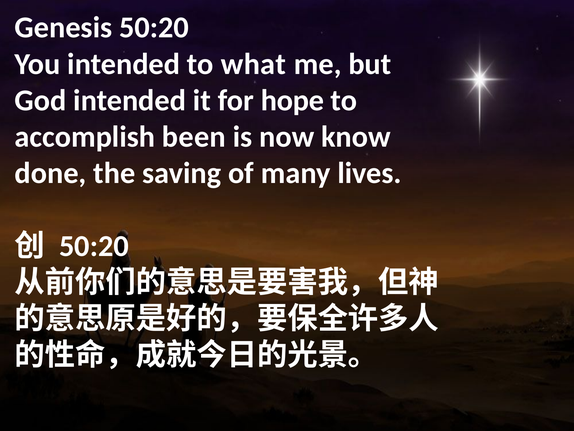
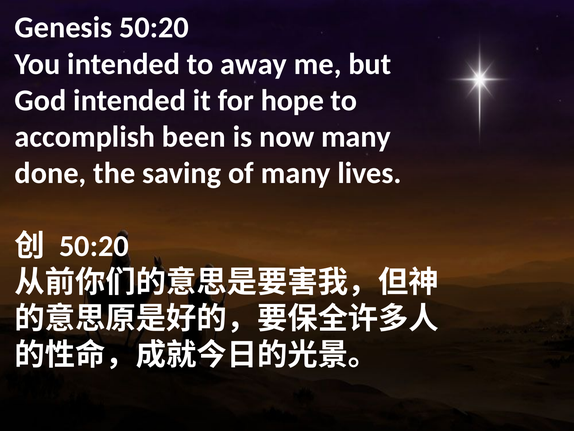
what: what -> away
now know: know -> many
